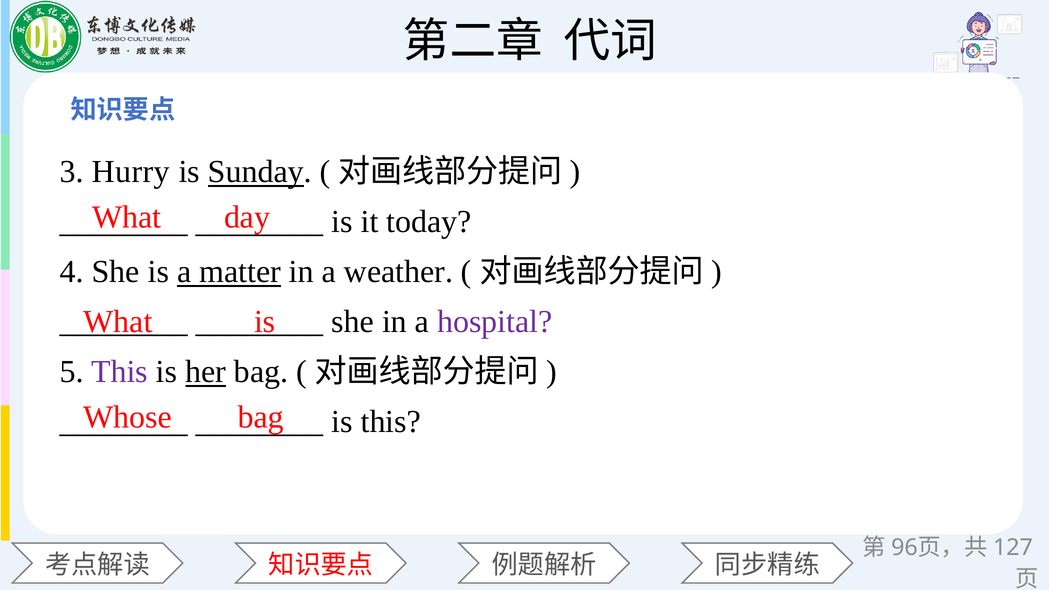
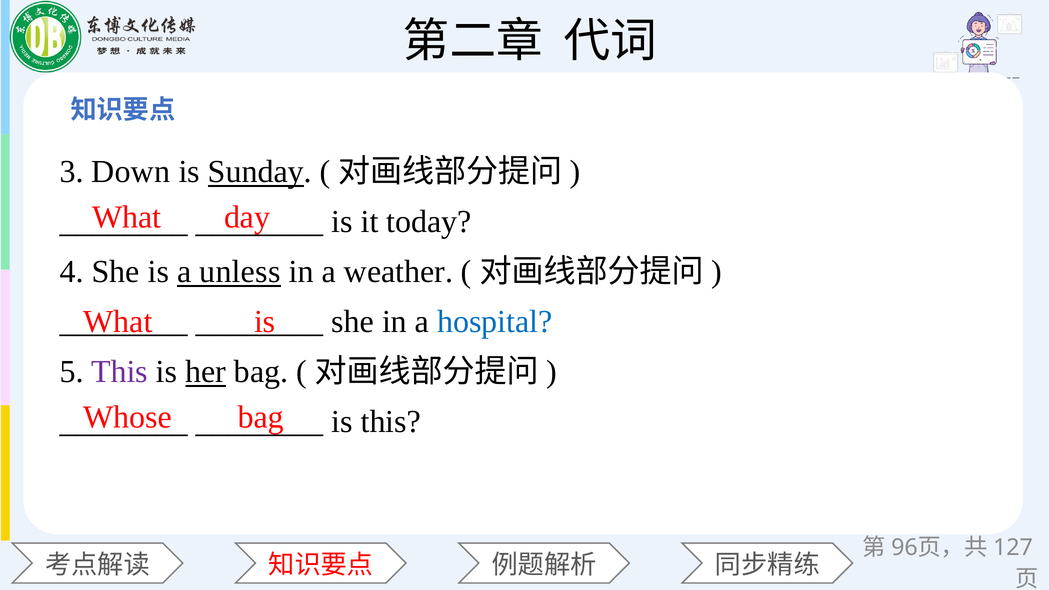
Hurry: Hurry -> Down
matter: matter -> unless
hospital colour: purple -> blue
